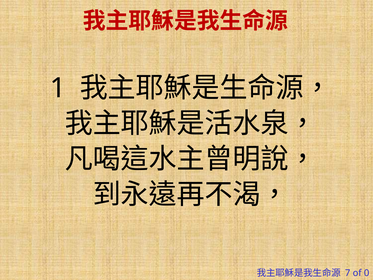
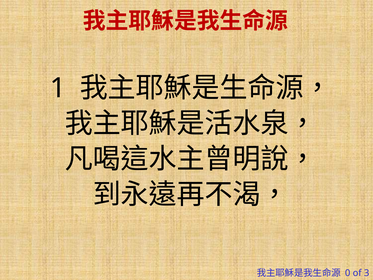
7: 7 -> 0
0: 0 -> 3
